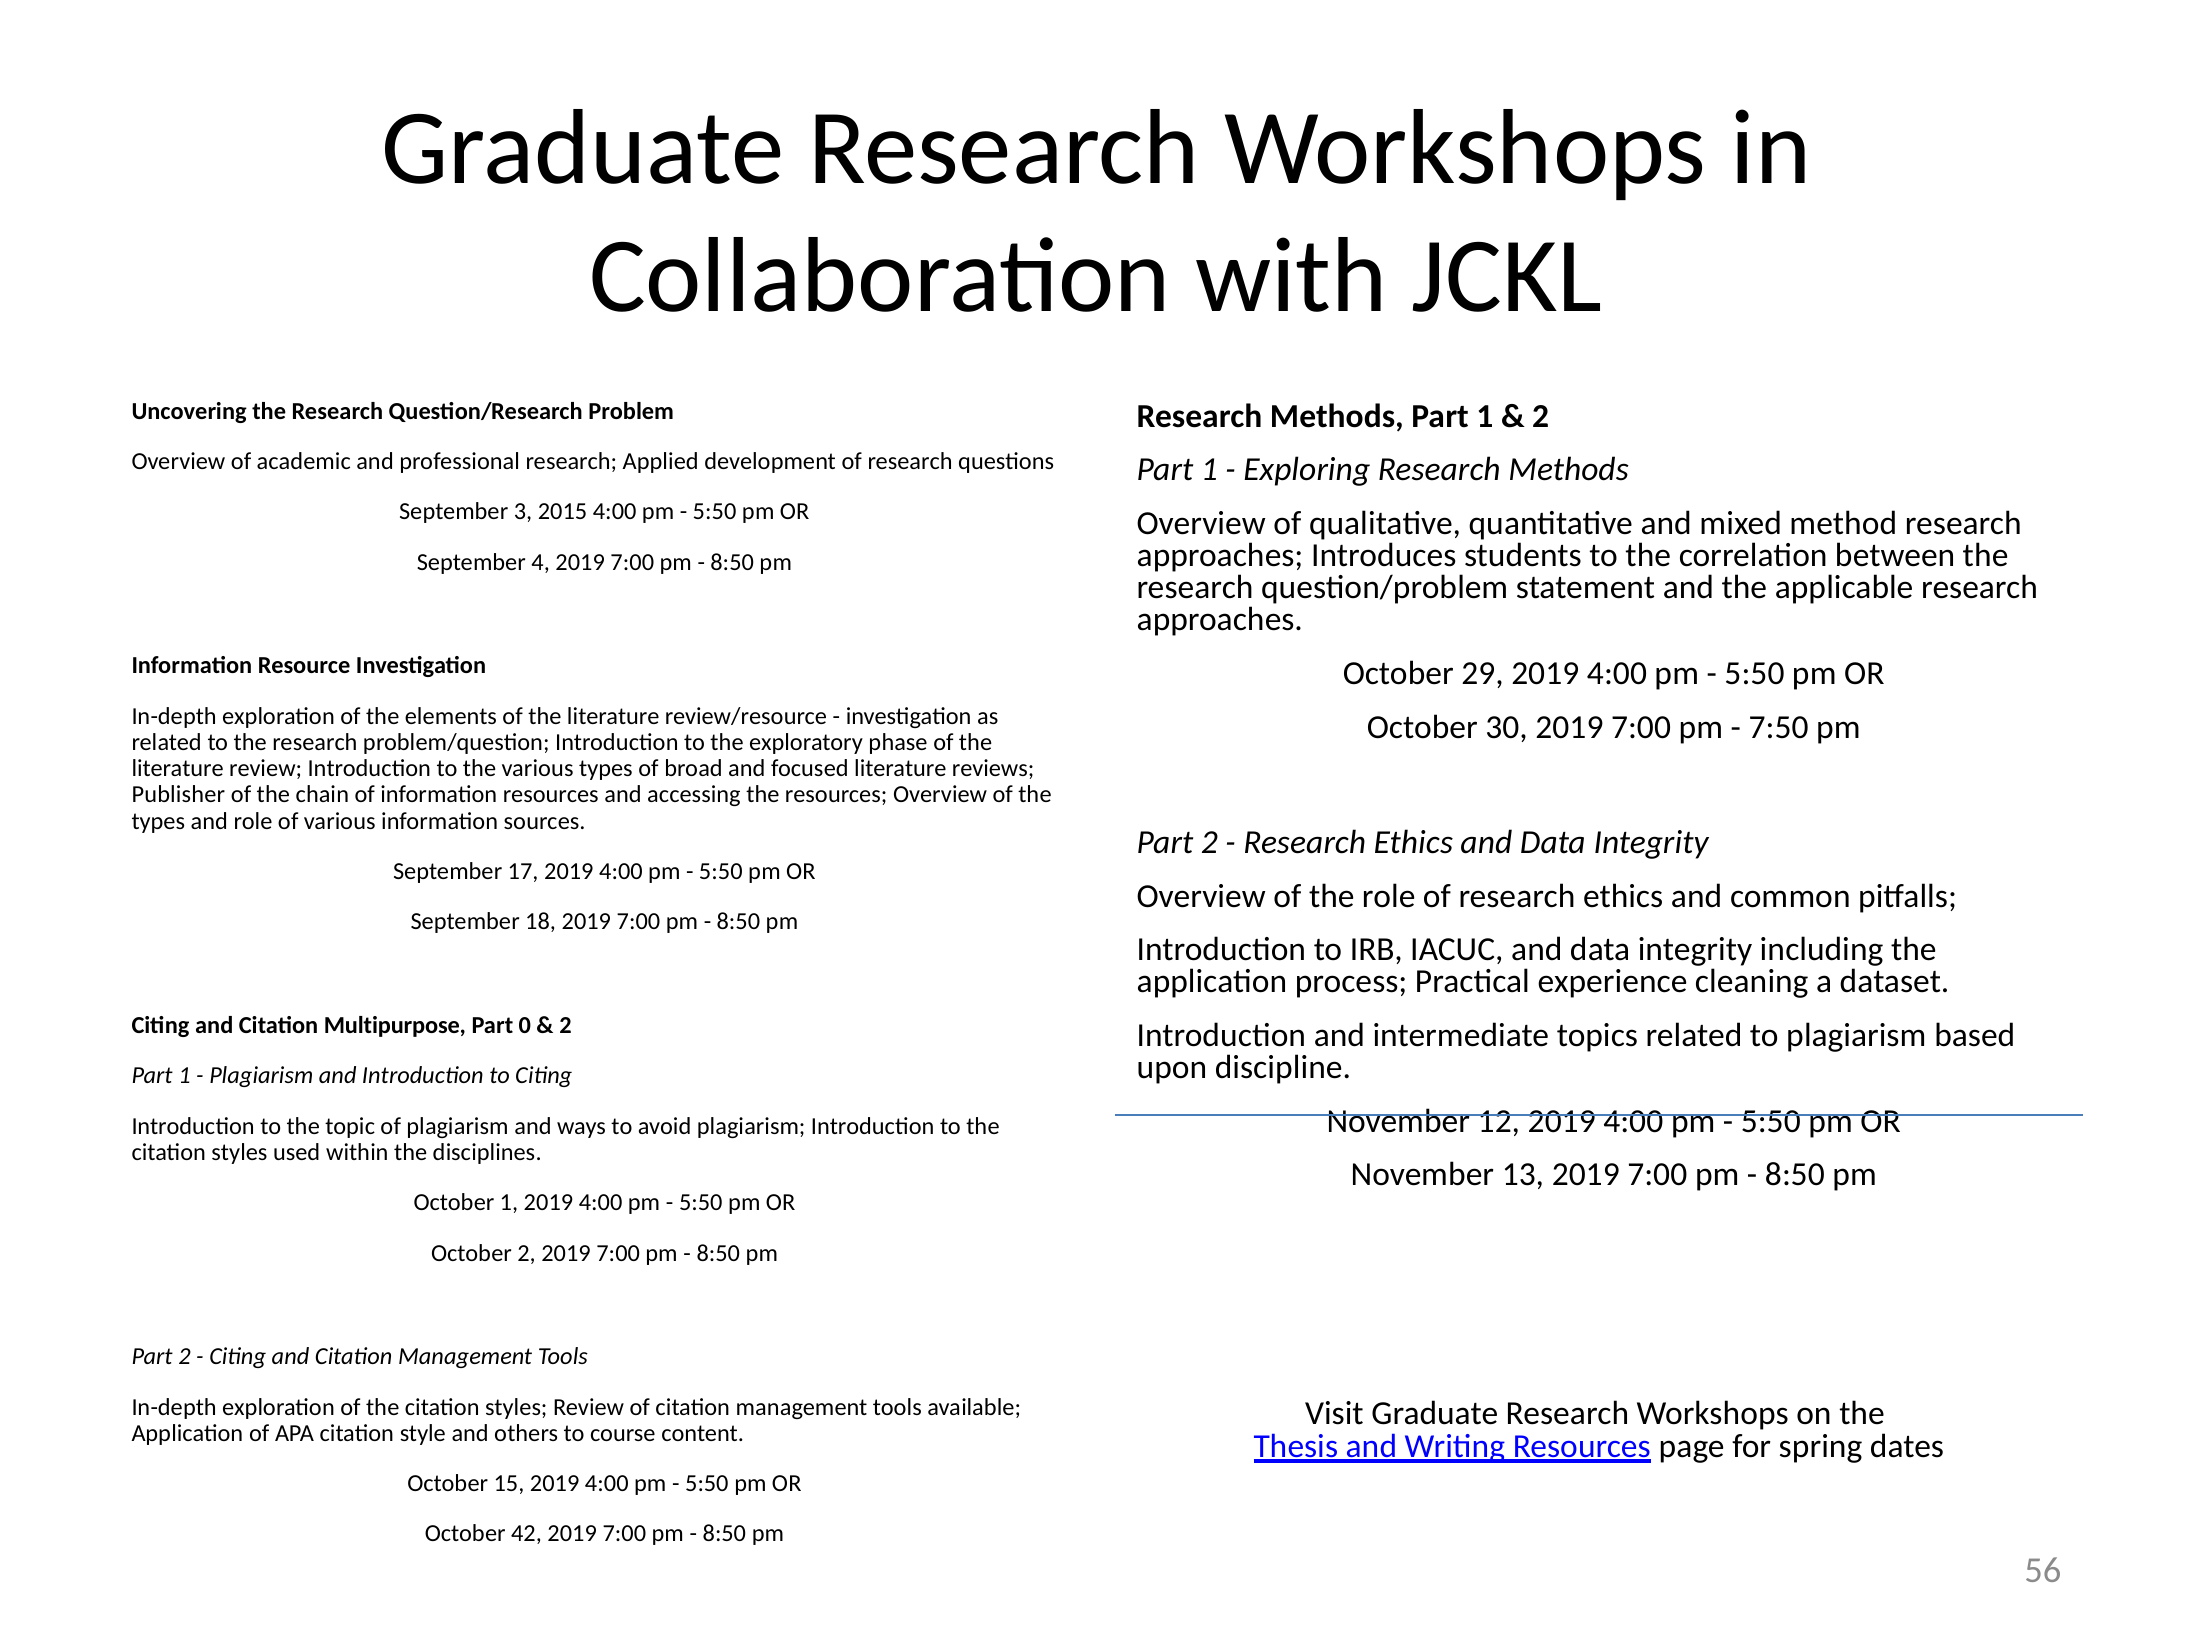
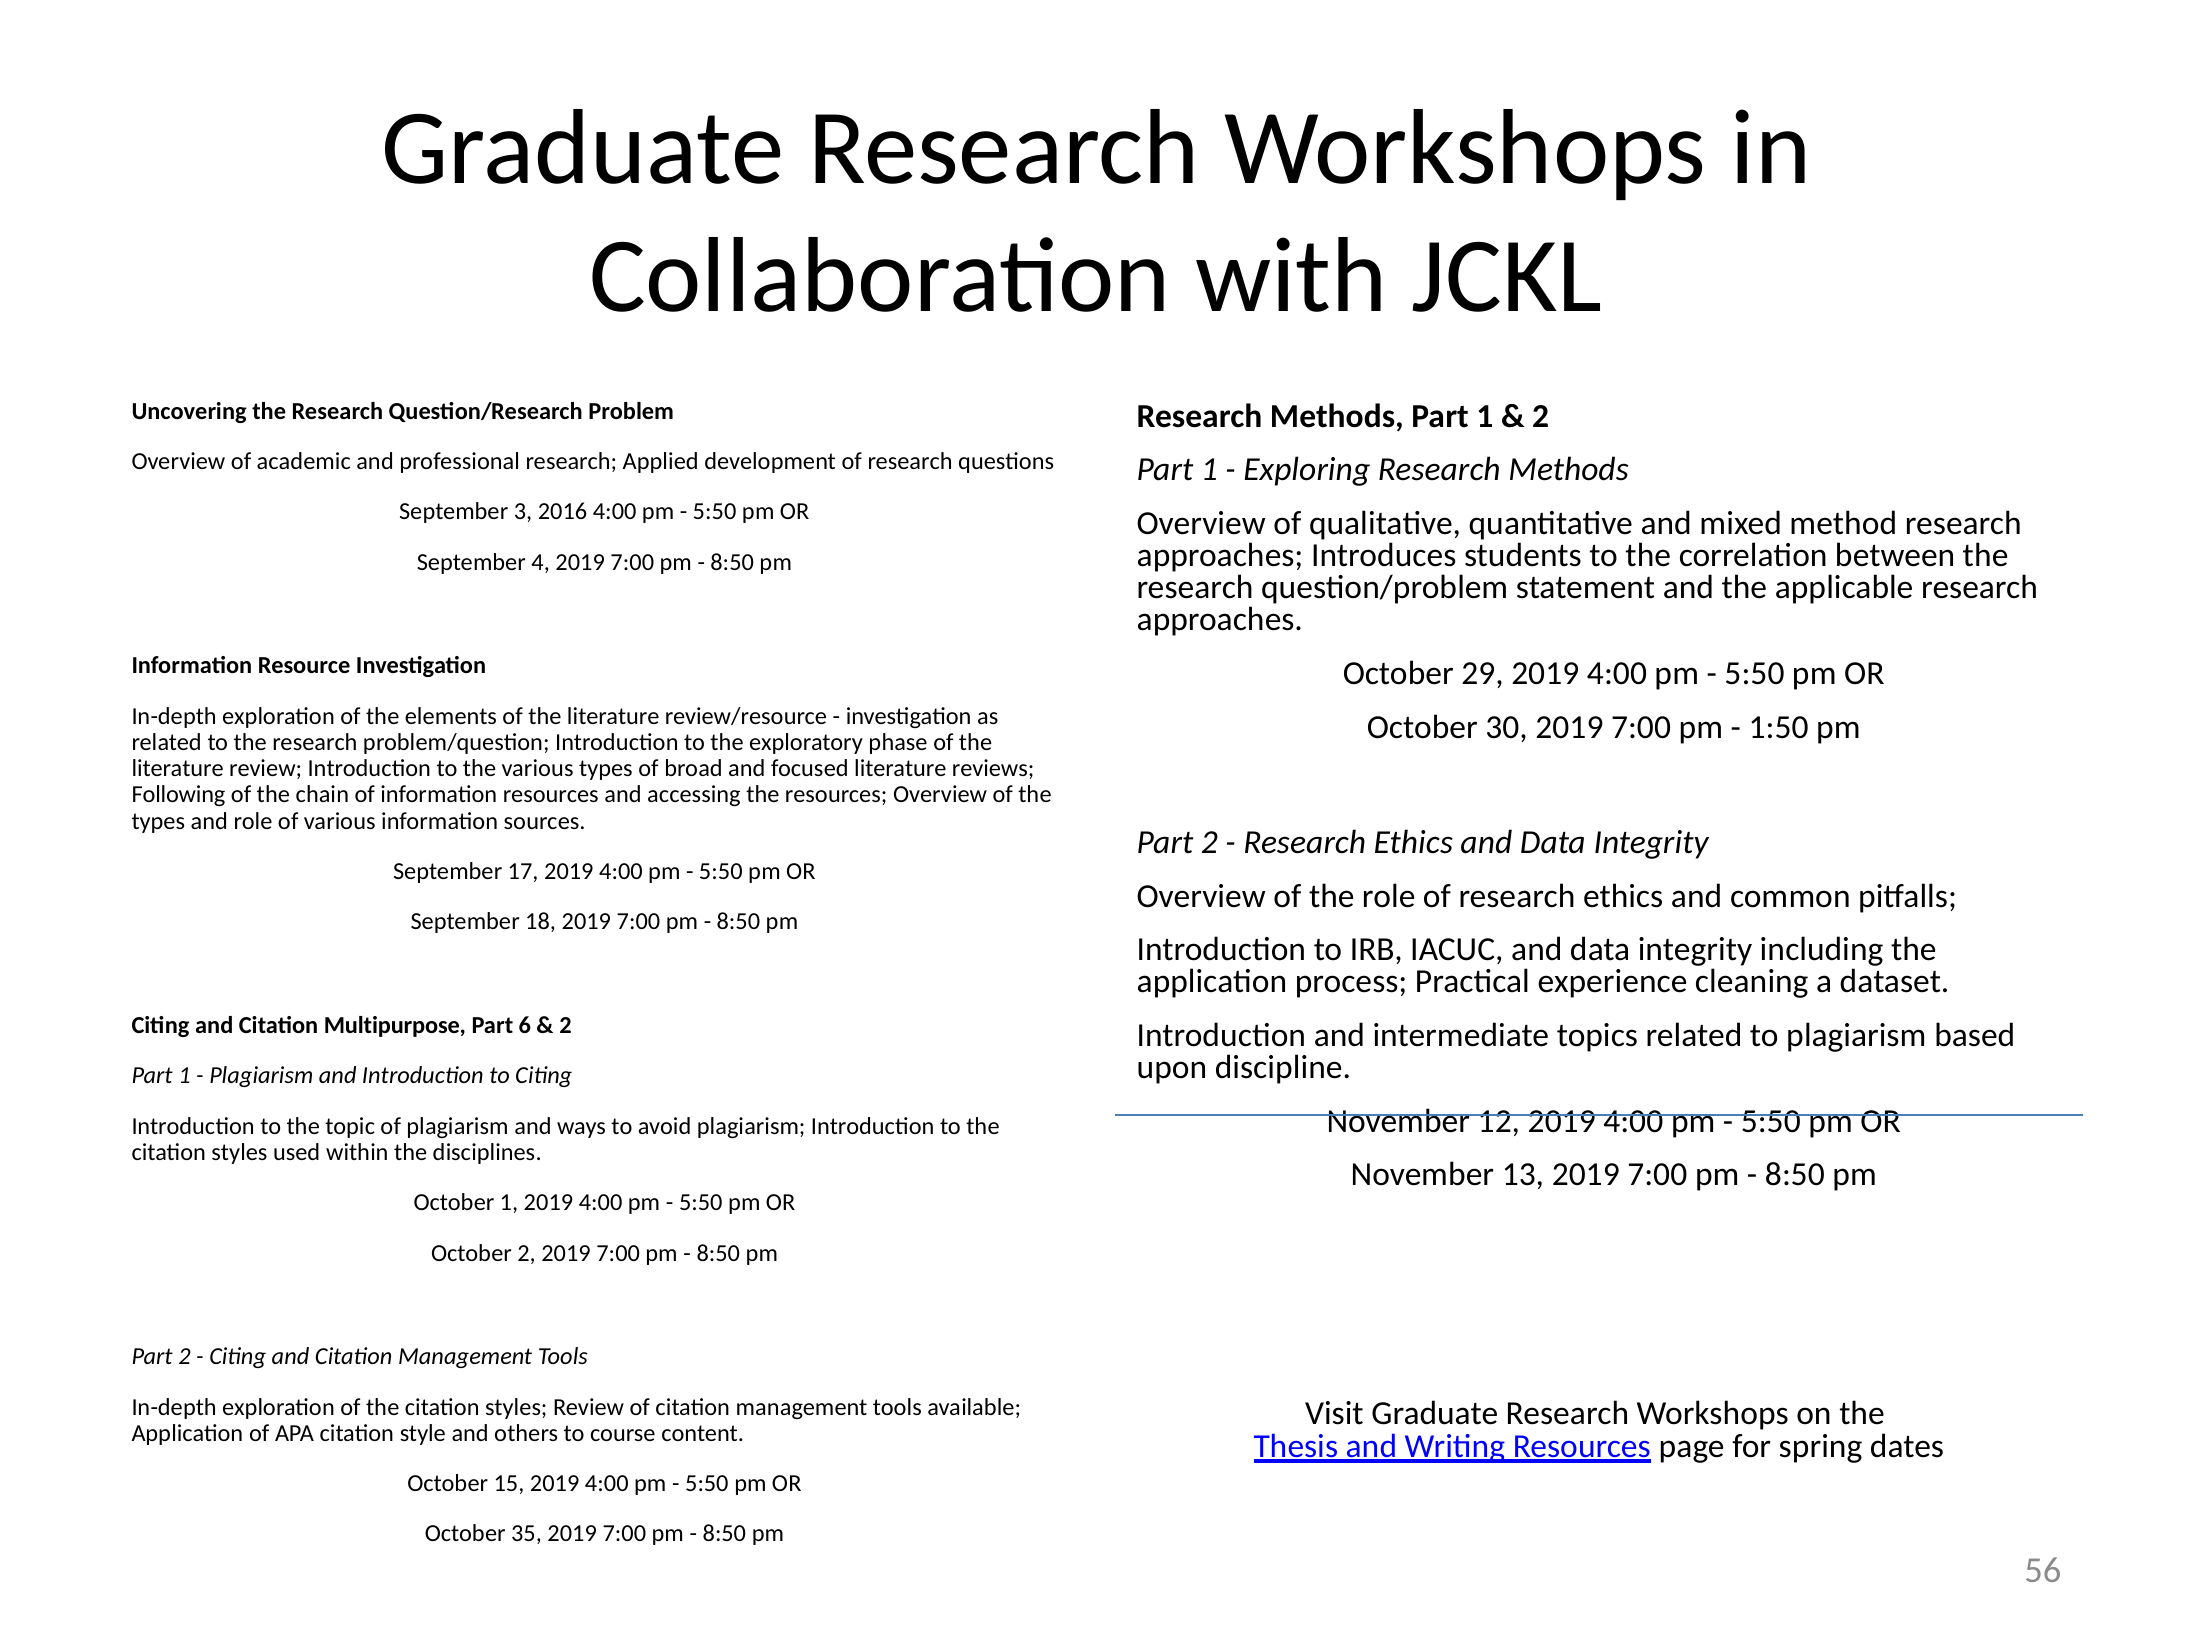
2015: 2015 -> 2016
7:50: 7:50 -> 1:50
Publisher: Publisher -> Following
0: 0 -> 6
42: 42 -> 35
